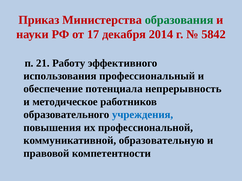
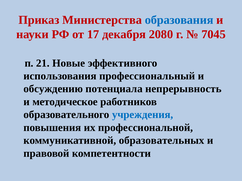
образования colour: green -> blue
2014: 2014 -> 2080
5842: 5842 -> 7045
Работу: Работу -> Новые
обеспечение: обеспечение -> обсуждению
образовательную: образовательную -> образовательных
